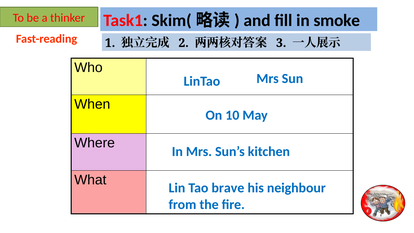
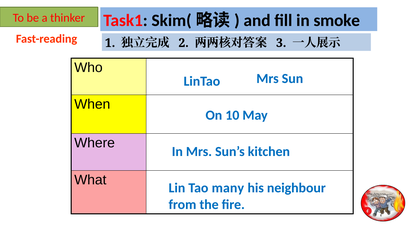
brave: brave -> many
